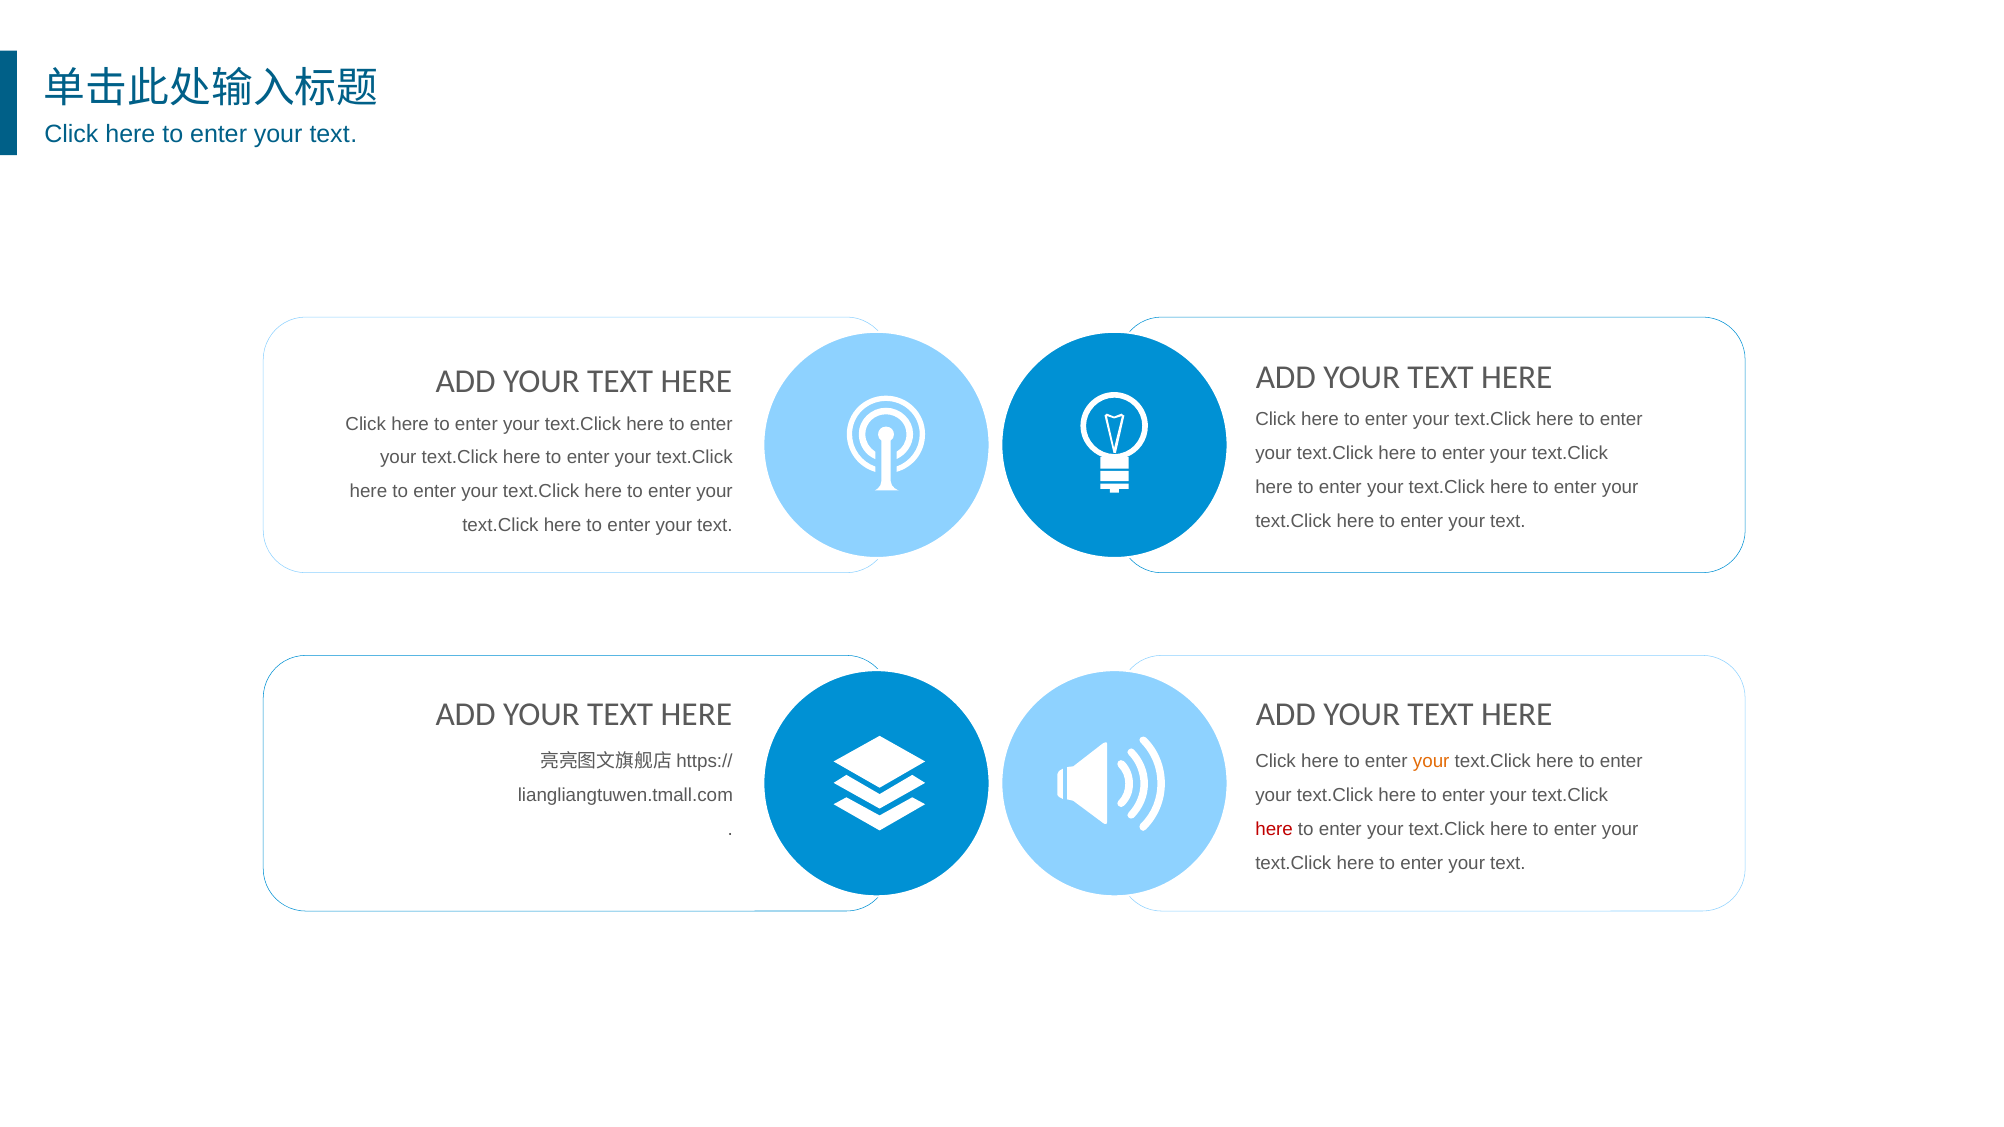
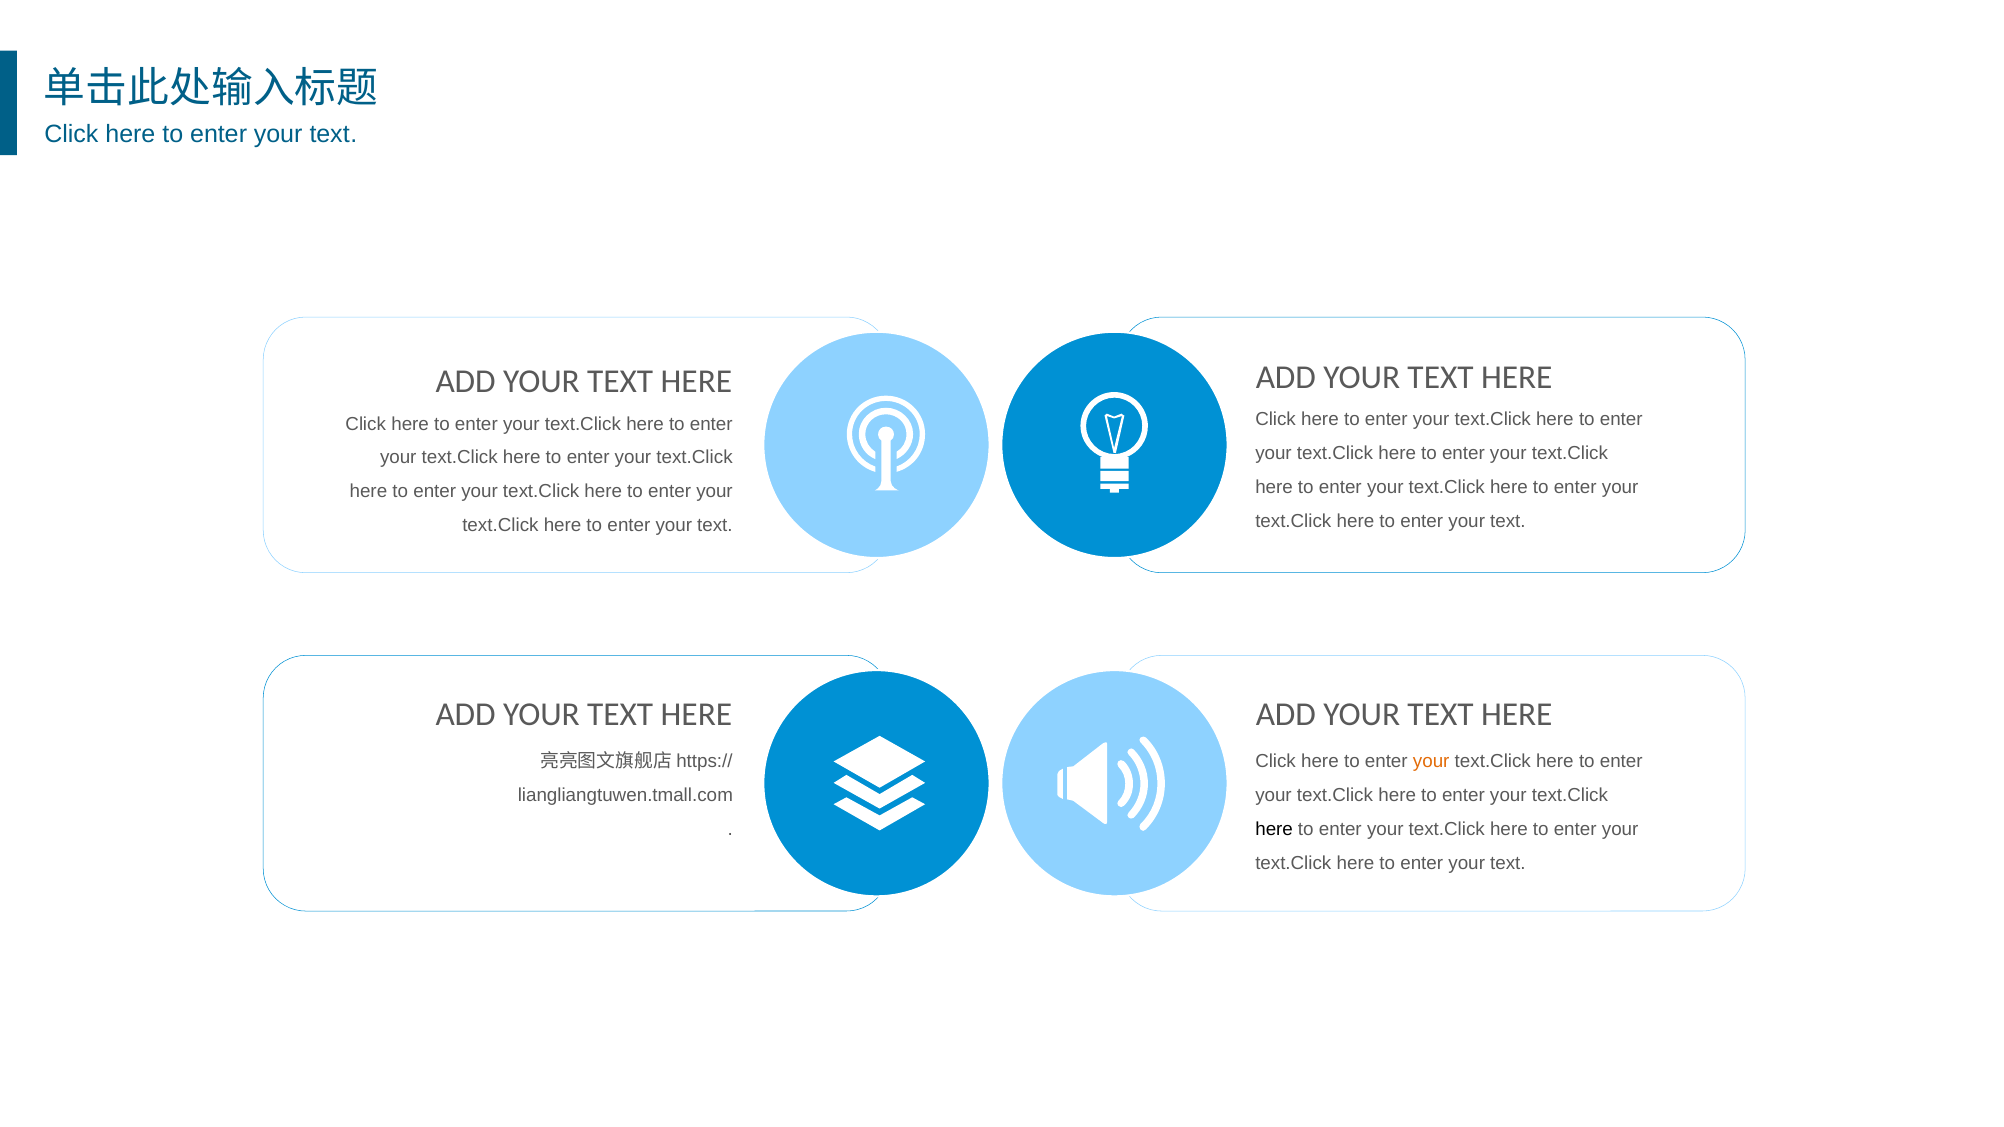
here at (1274, 829) colour: red -> black
